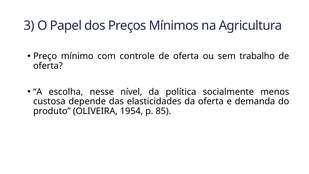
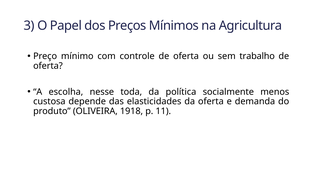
nível: nível -> toda
1954: 1954 -> 1918
85: 85 -> 11
